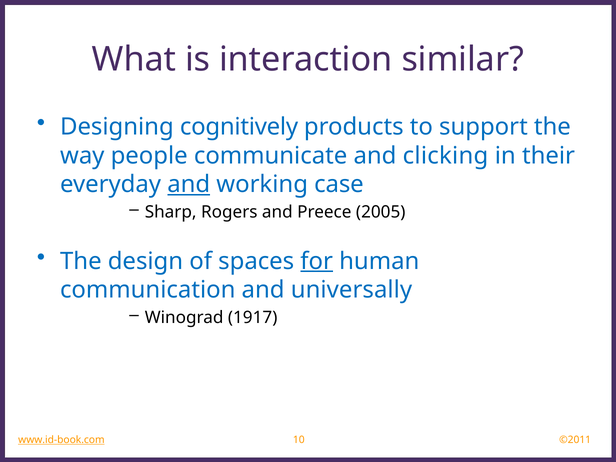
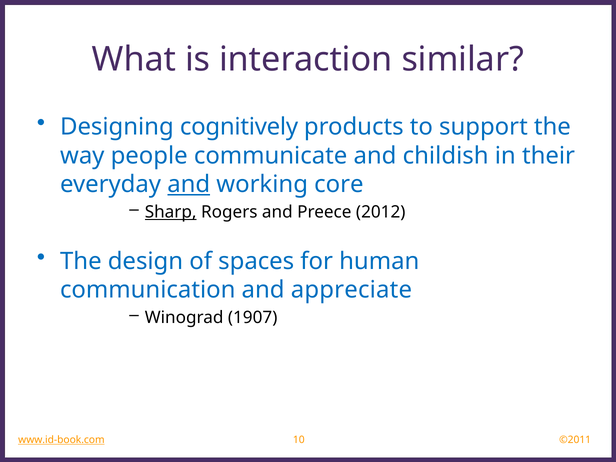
clicking: clicking -> childish
case: case -> core
Sharp underline: none -> present
2005: 2005 -> 2012
for underline: present -> none
universally: universally -> appreciate
1917: 1917 -> 1907
